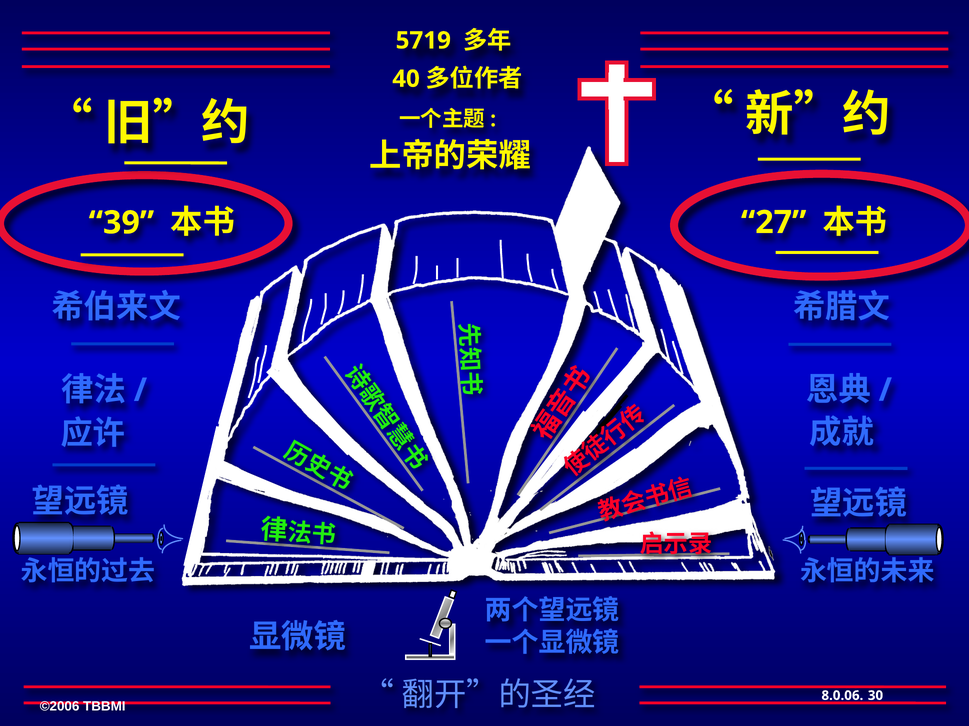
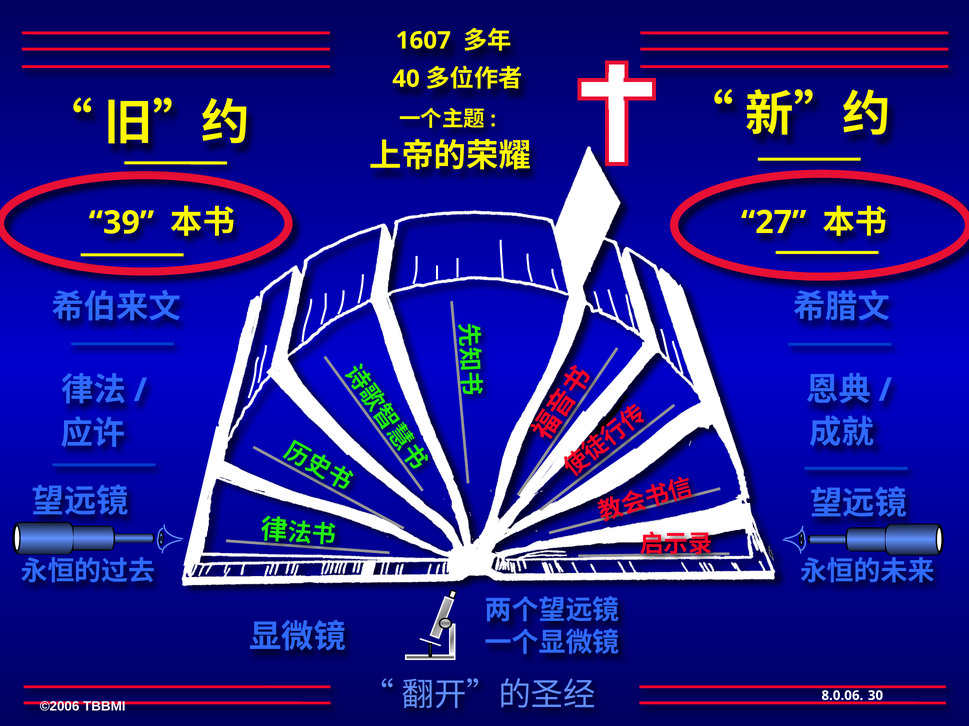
5719: 5719 -> 1607
